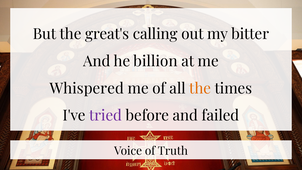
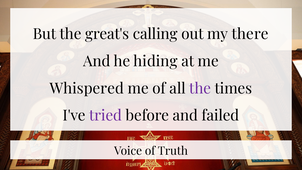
bitter: bitter -> there
billion: billion -> hiding
the at (200, 88) colour: orange -> purple
